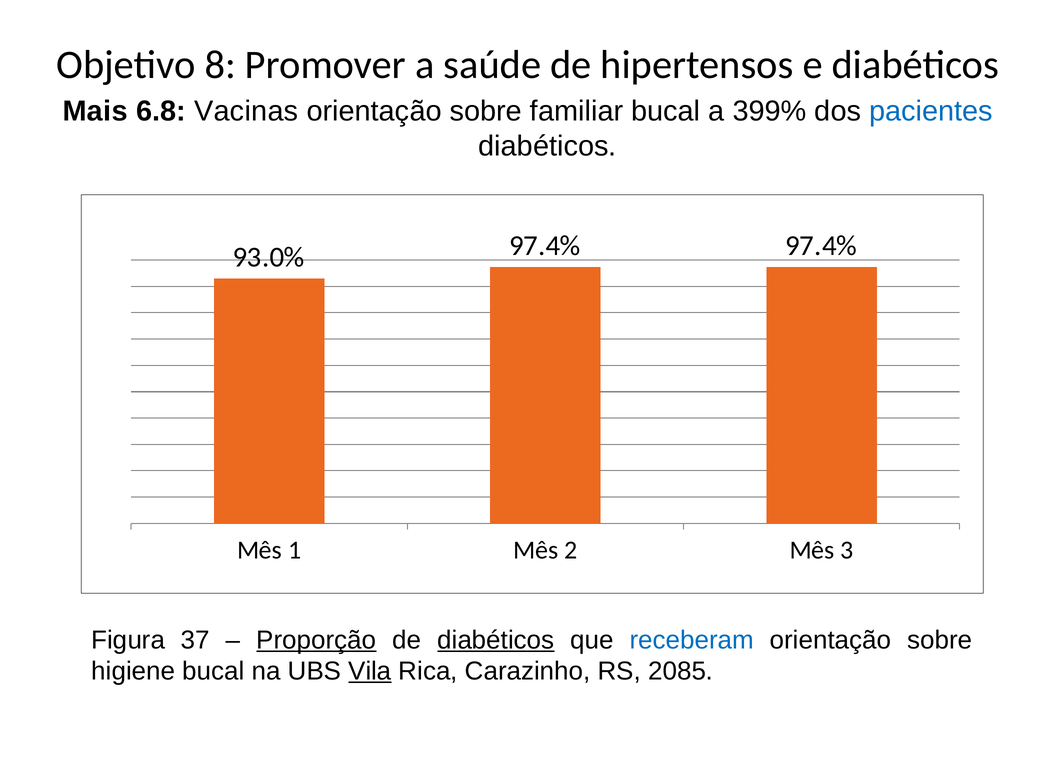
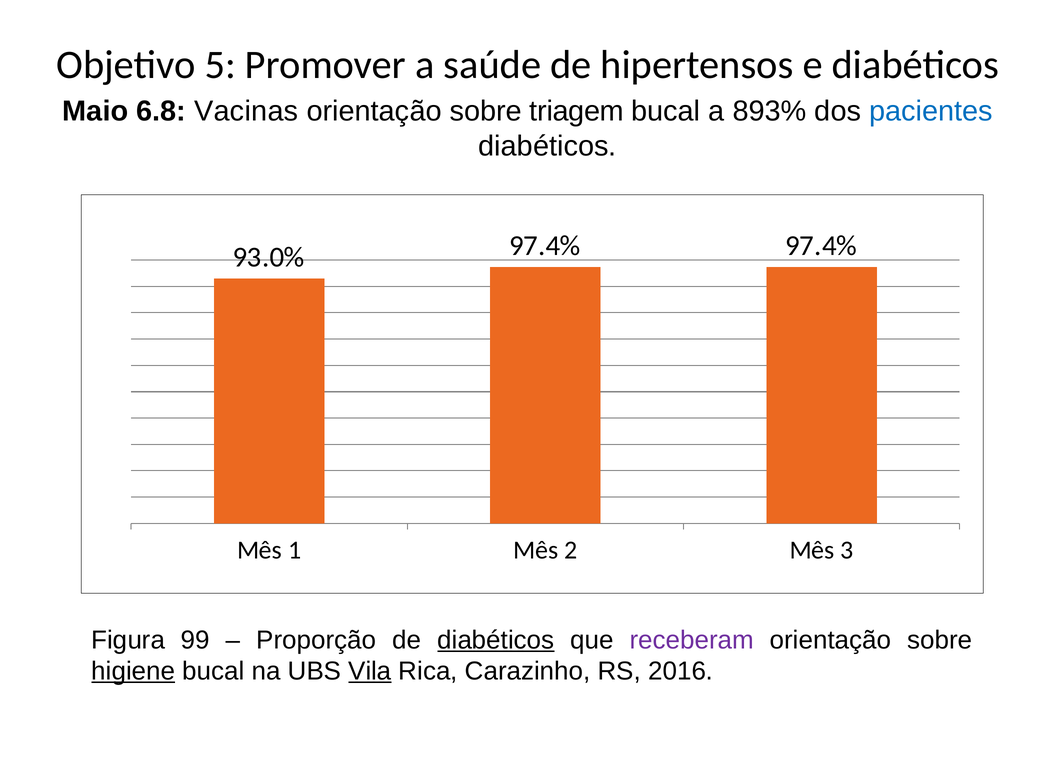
8: 8 -> 5
Mais: Mais -> Maio
familiar: familiar -> triagem
399%: 399% -> 893%
37: 37 -> 99
Proporção underline: present -> none
receberam colour: blue -> purple
higiene underline: none -> present
2085: 2085 -> 2016
